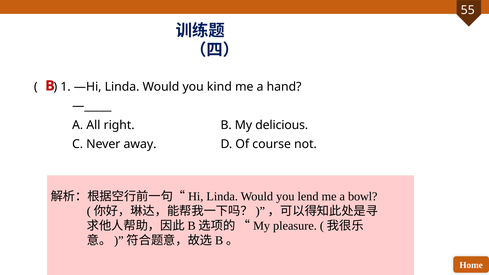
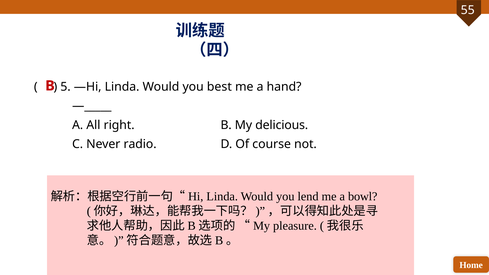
1: 1 -> 5
kind: kind -> best
away: away -> radio
